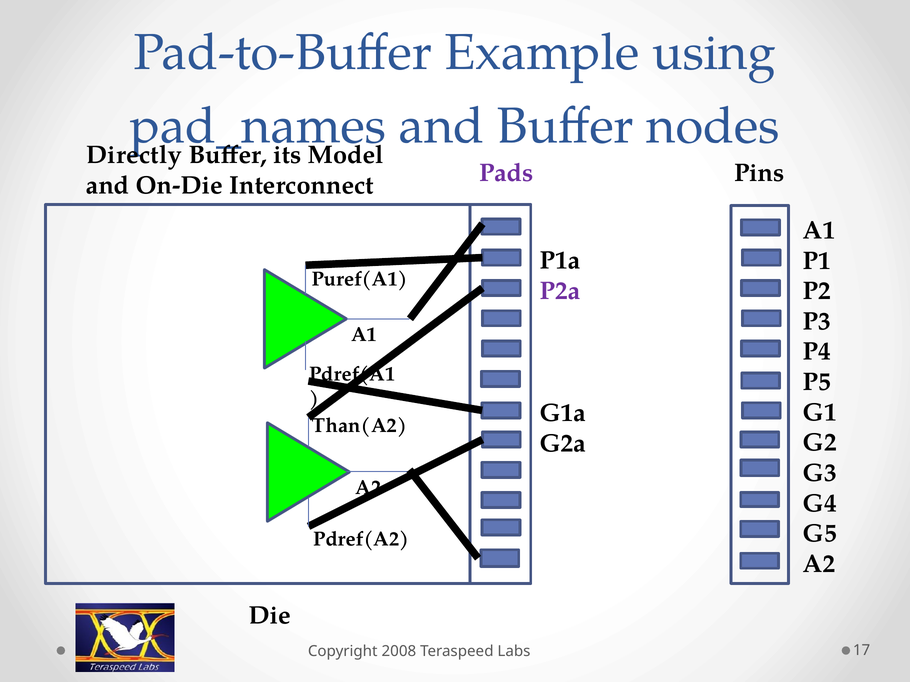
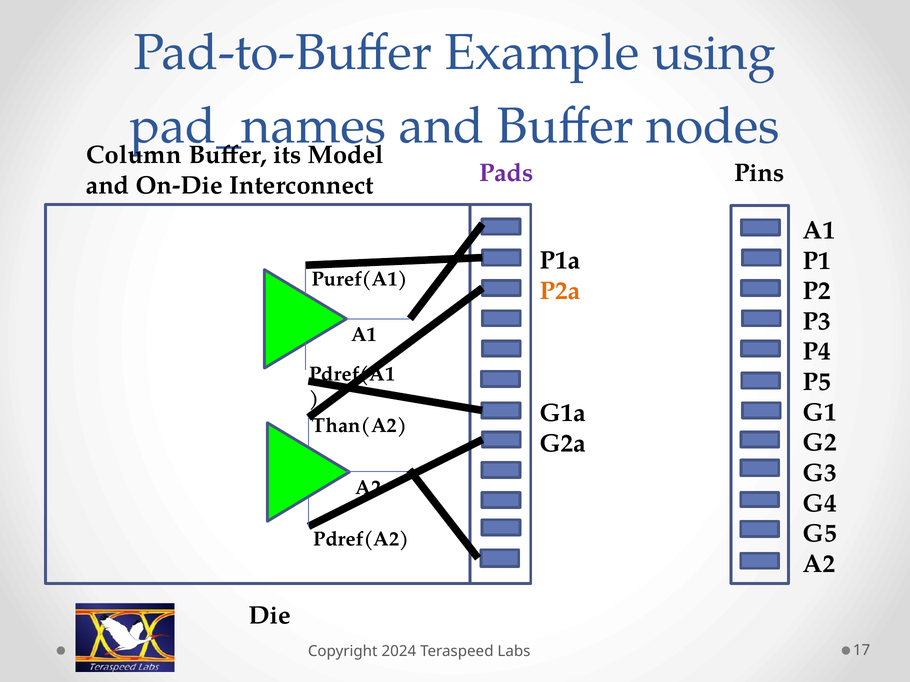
Directly: Directly -> Column
P2a colour: purple -> orange
2008: 2008 -> 2024
